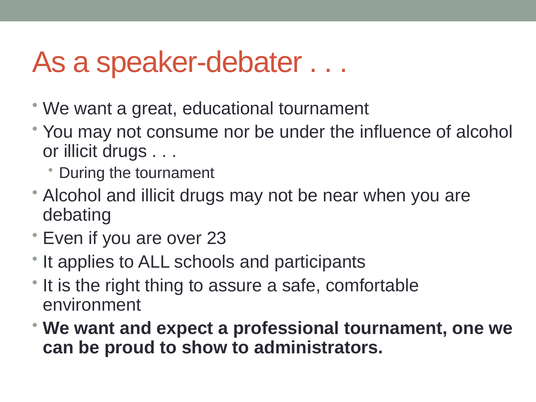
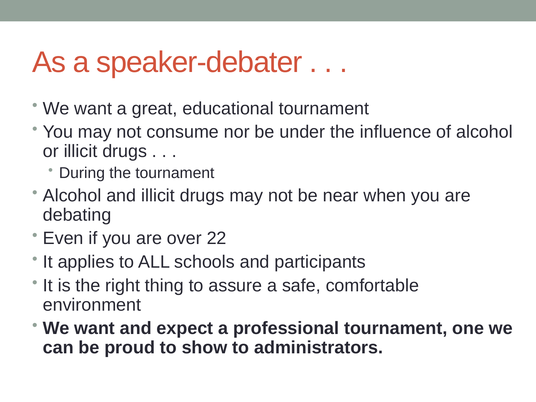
23: 23 -> 22
